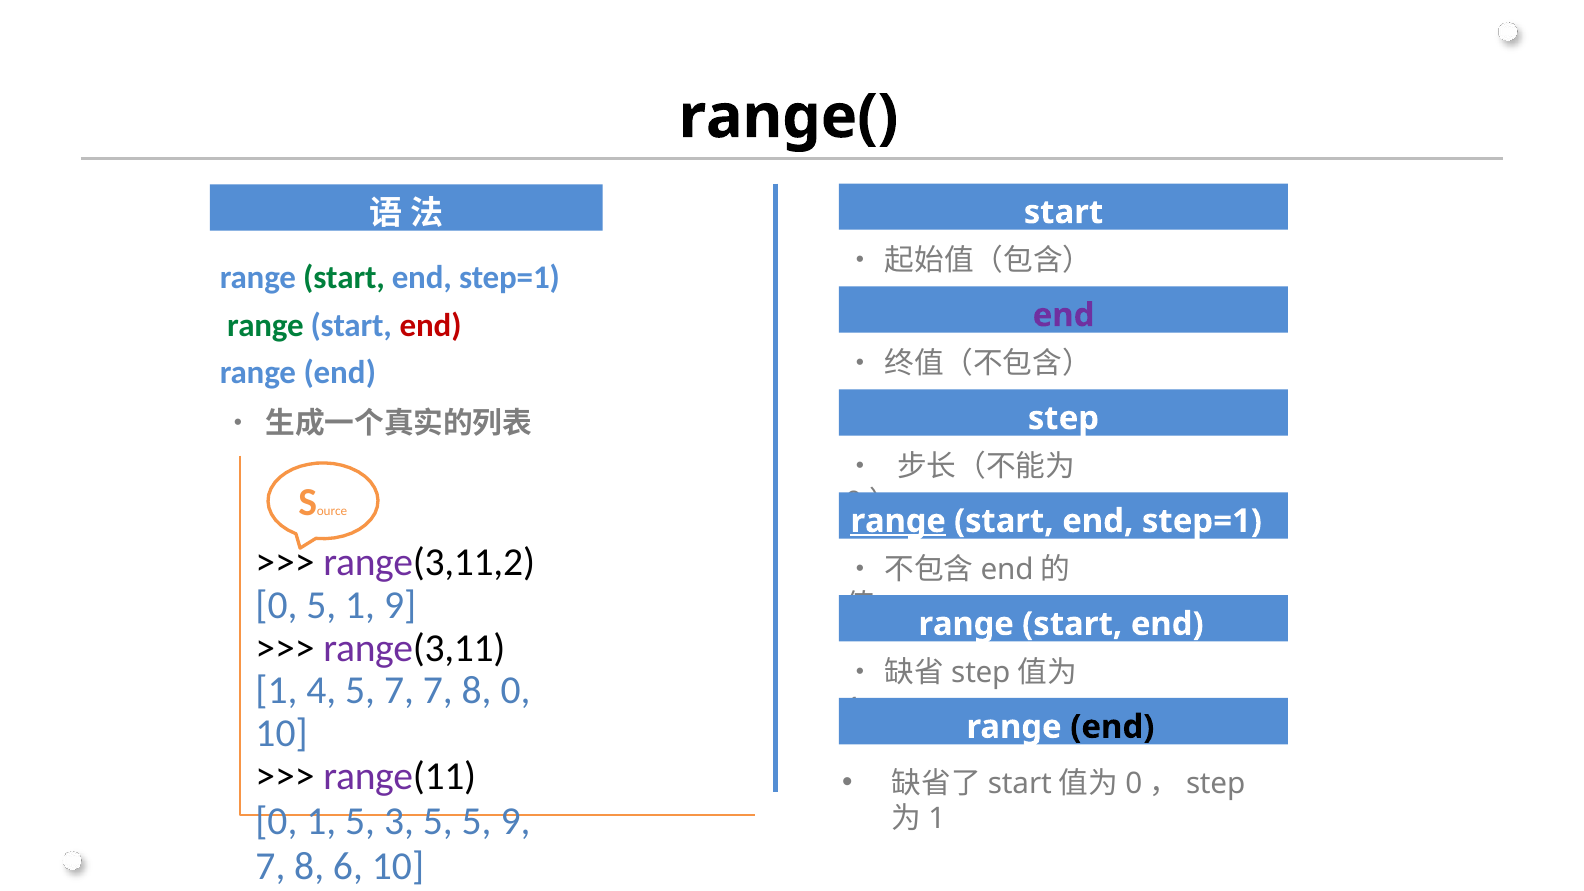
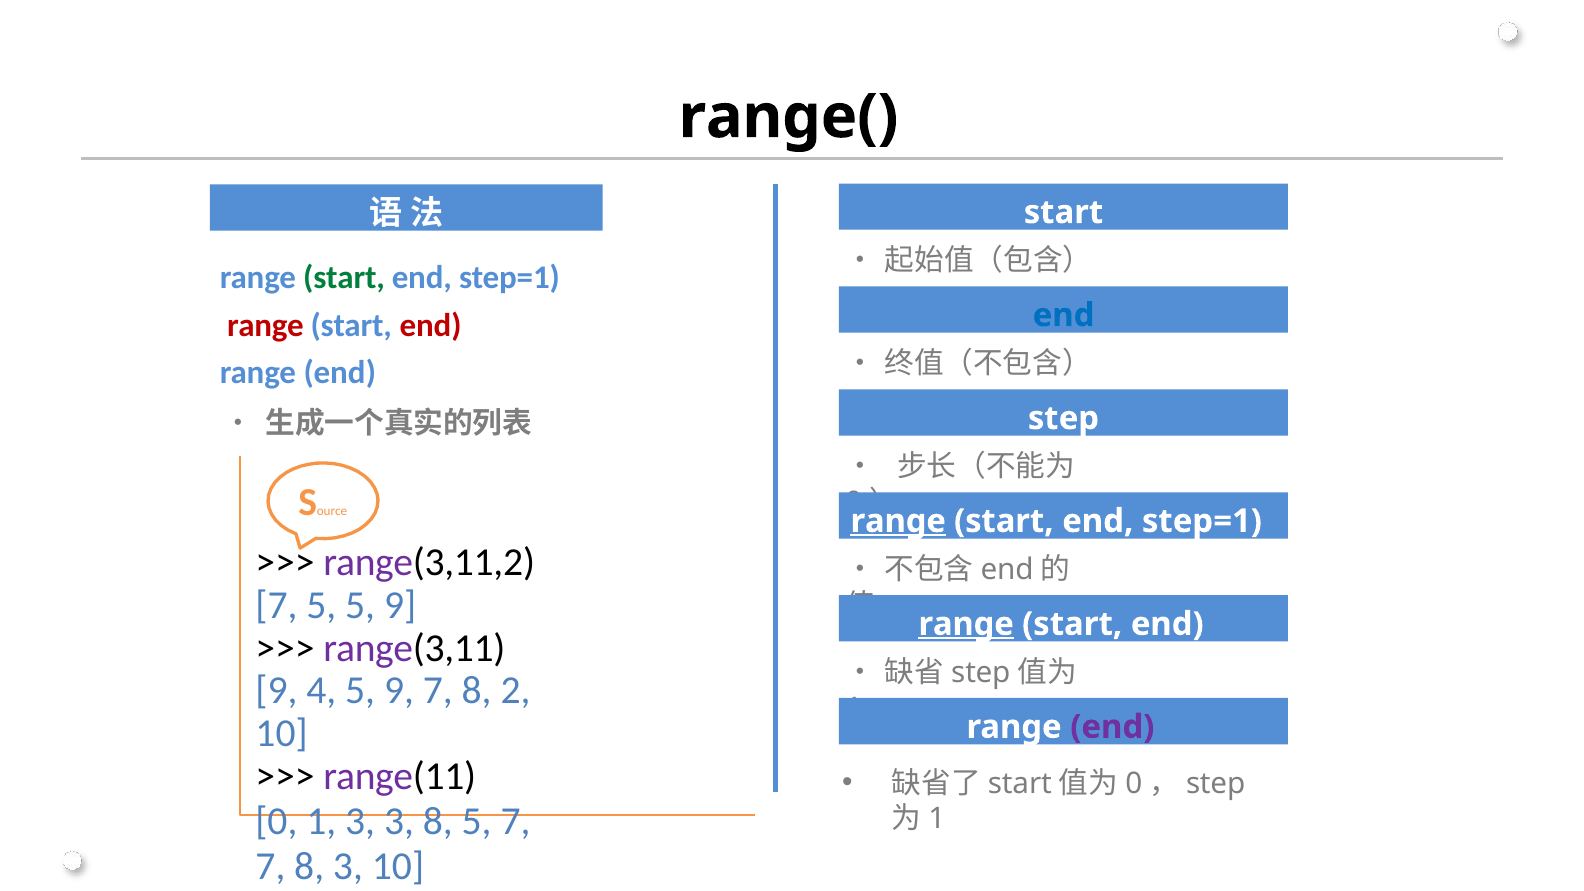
end at (1064, 315) colour: purple -> blue
range at (265, 325) colour: green -> red
0 at (277, 605): 0 -> 7
5 1: 1 -> 5
range at (966, 624) underline: none -> present
1 at (277, 691): 1 -> 9
4 5 7: 7 -> 9
8 0: 0 -> 2
end at (1112, 727) colour: black -> purple
1 5: 5 -> 3
3 5: 5 -> 8
5 9: 9 -> 7
8 6: 6 -> 3
